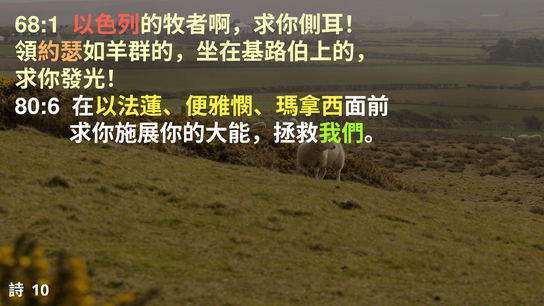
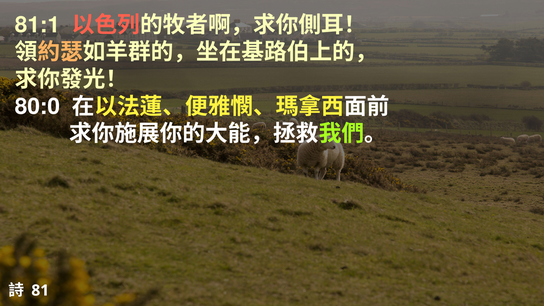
68:1: 68:1 -> 81:1
80:6: 80:6 -> 80:0
10: 10 -> 81
